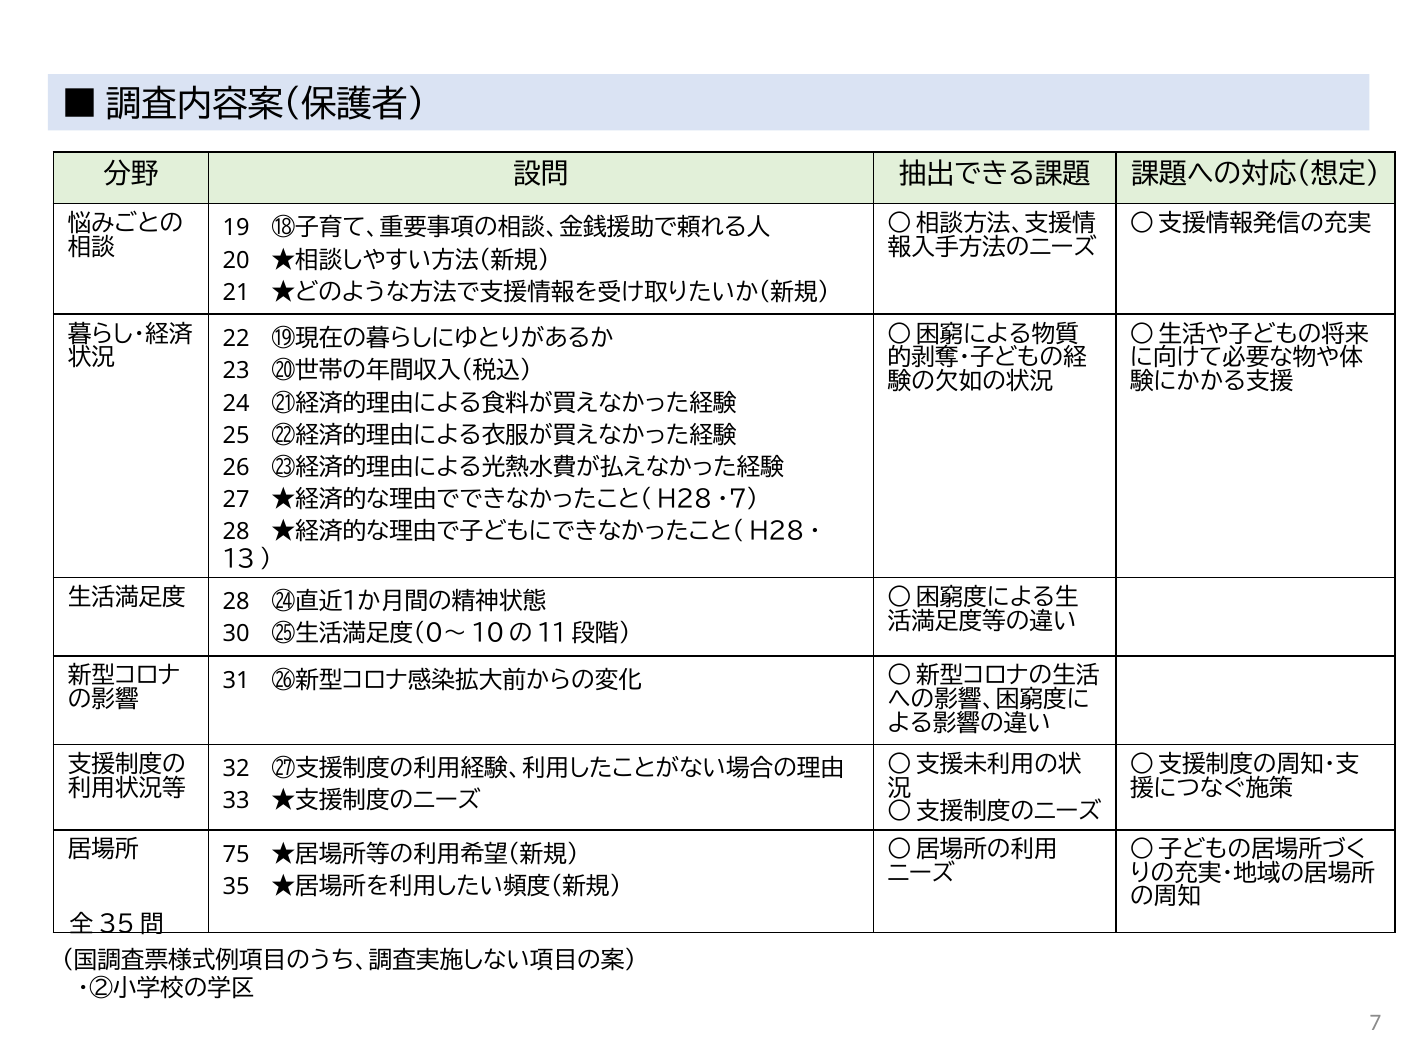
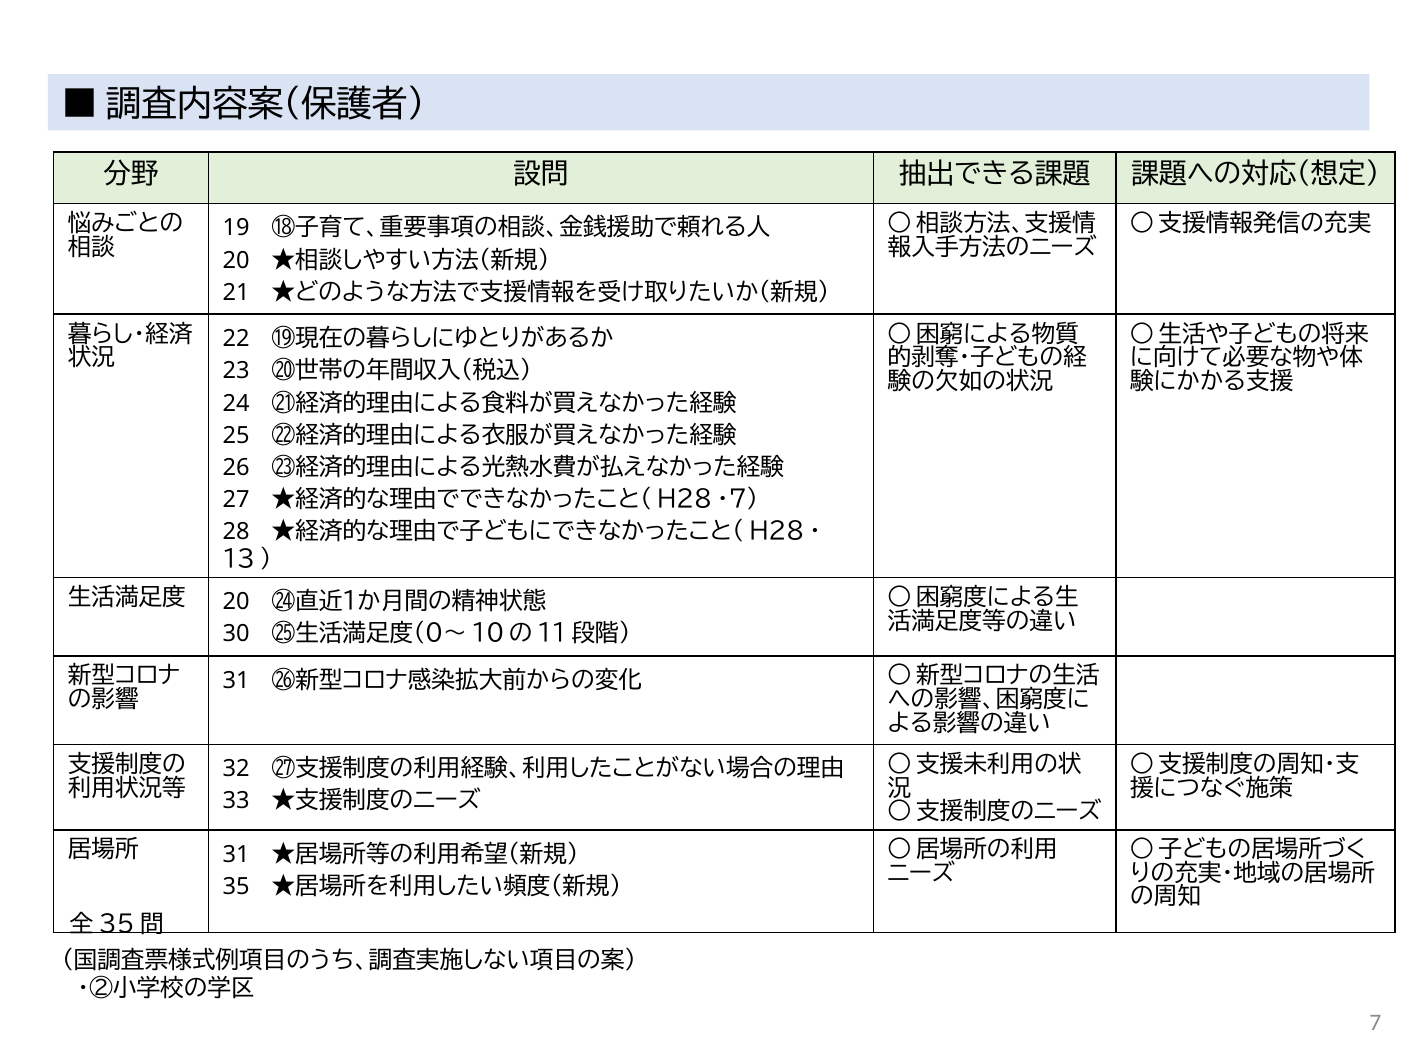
28 at (236, 602): 28 -> 20
75 at (236, 854): 75 -> 31
